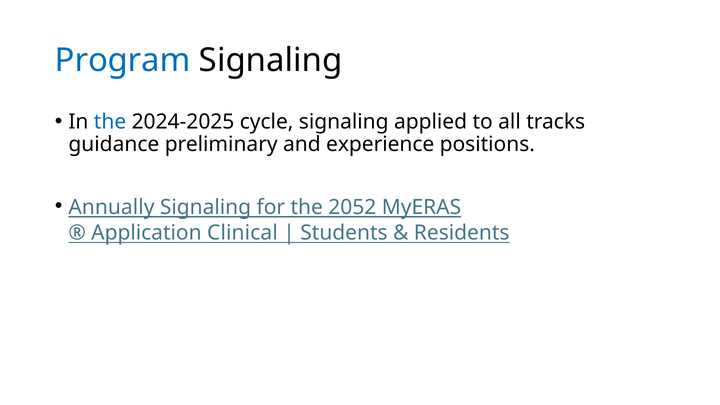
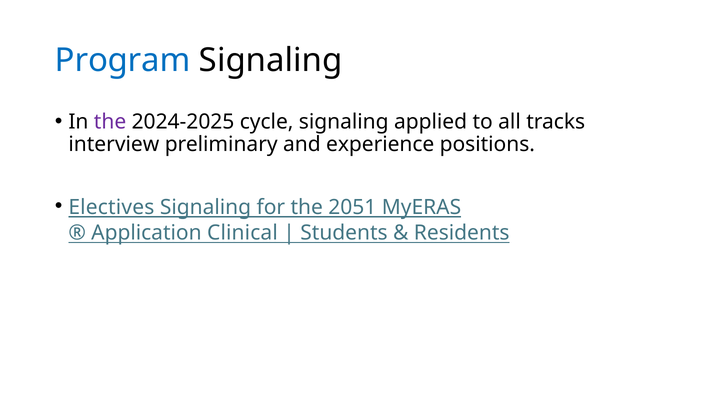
the at (110, 122) colour: blue -> purple
guidance: guidance -> interview
Annually: Annually -> Electives
2052: 2052 -> 2051
